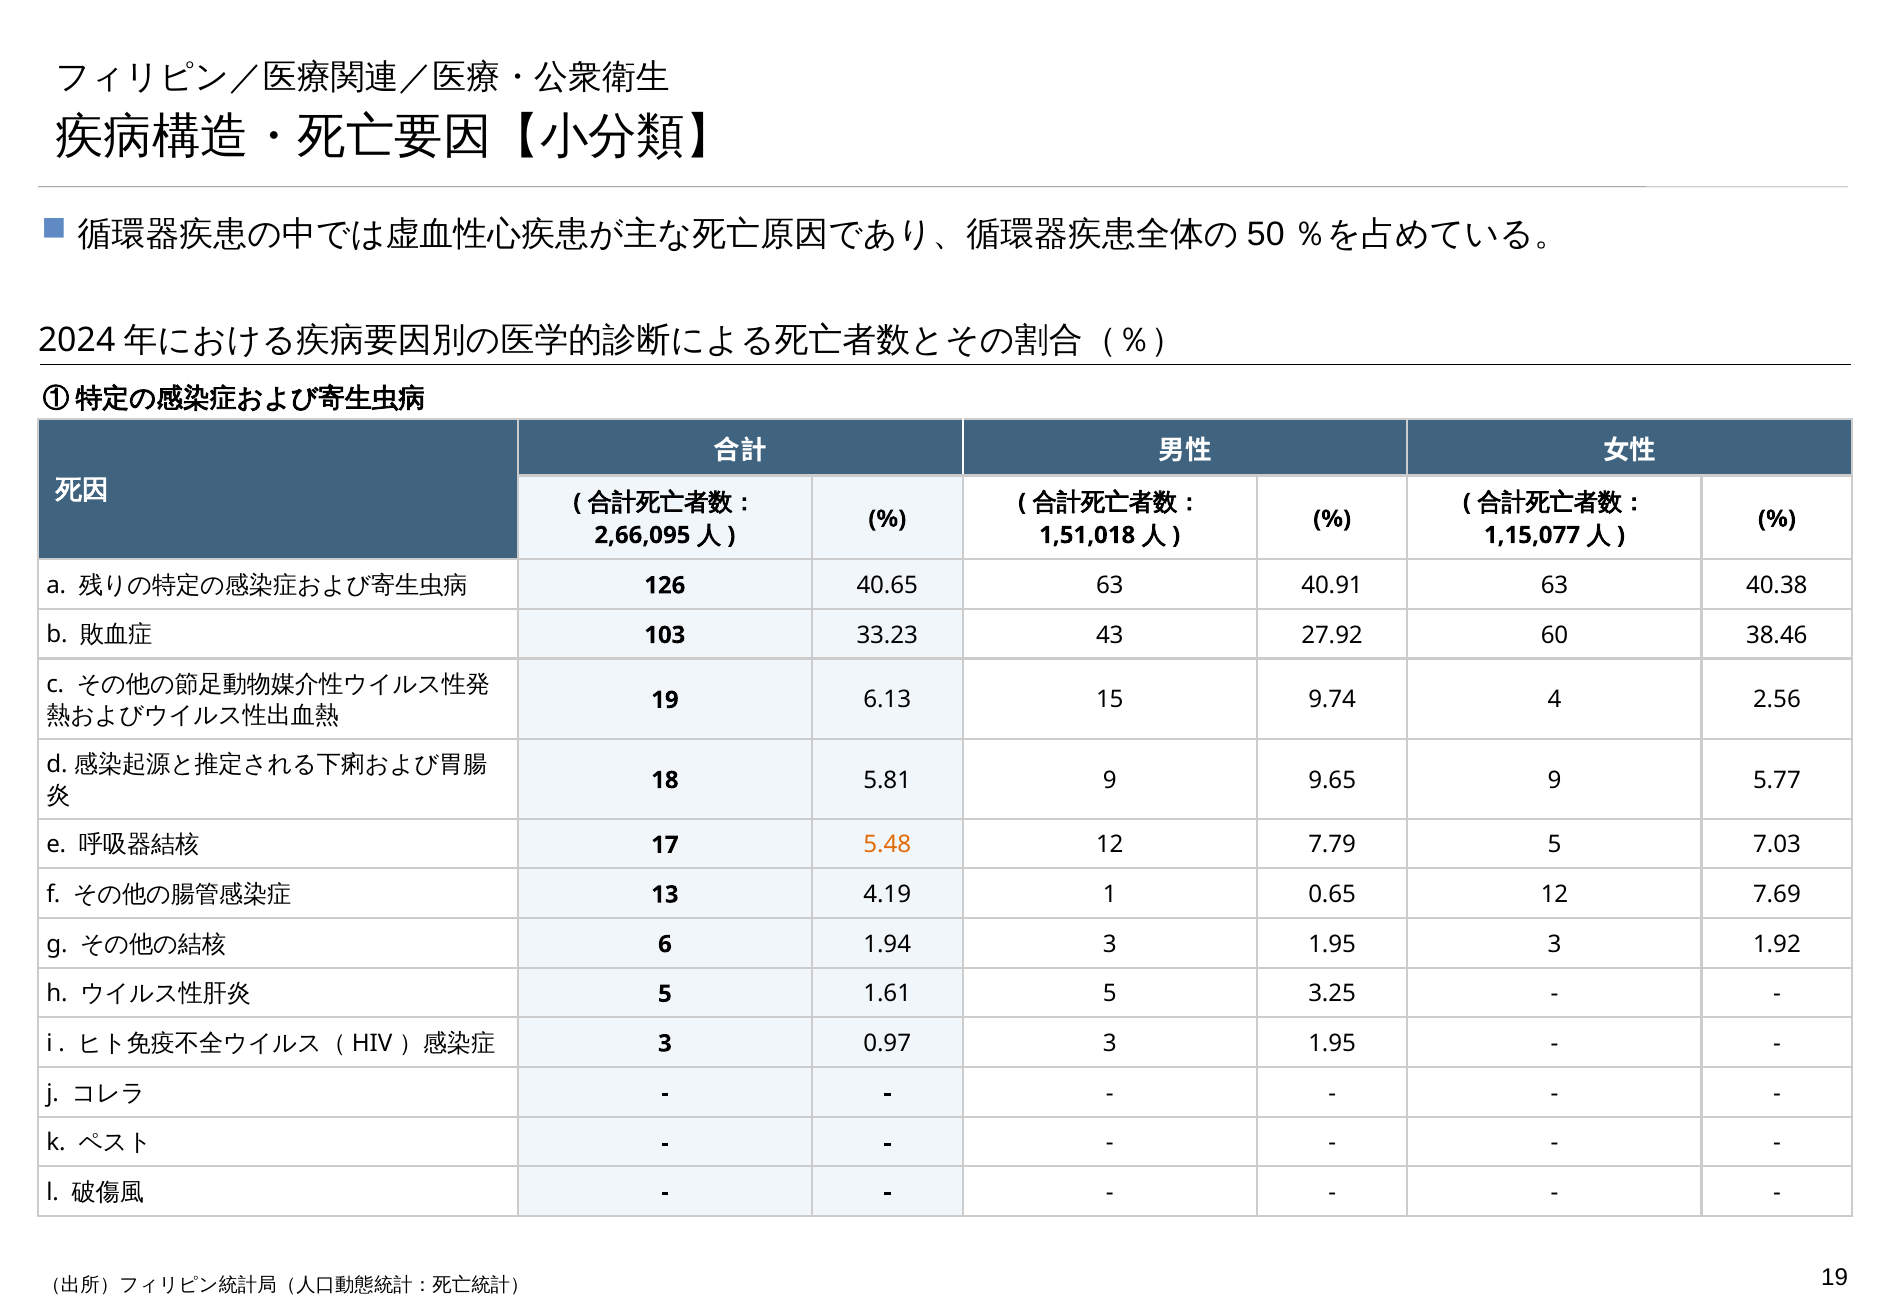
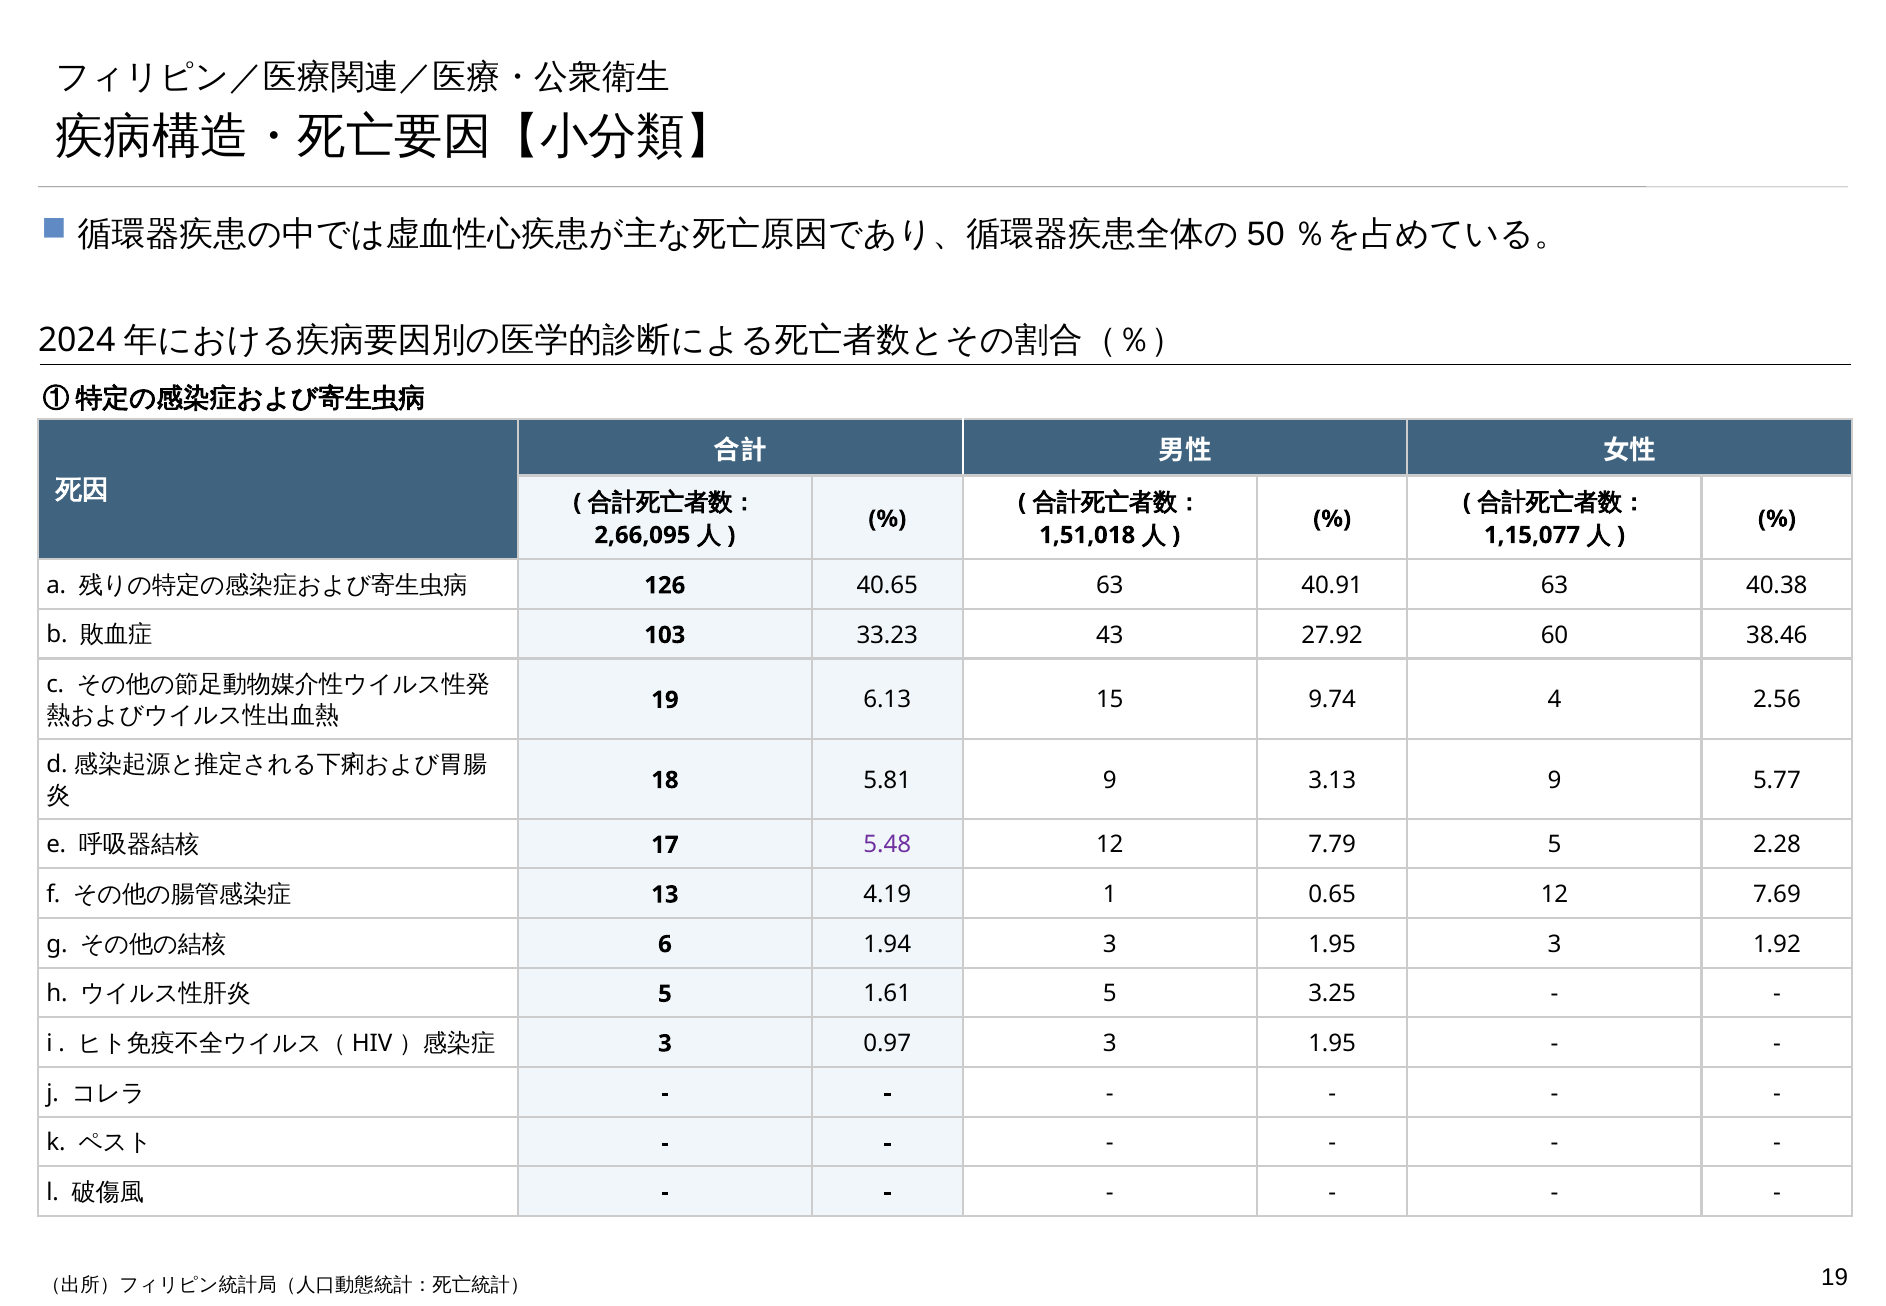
9.65: 9.65 -> 3.13
5.48 colour: orange -> purple
7.03: 7.03 -> 2.28
